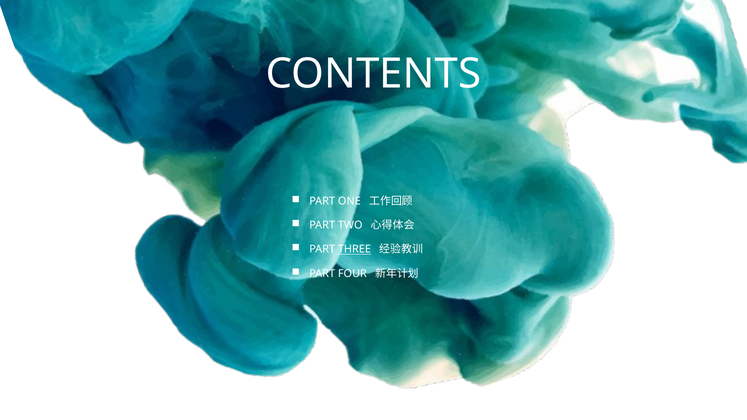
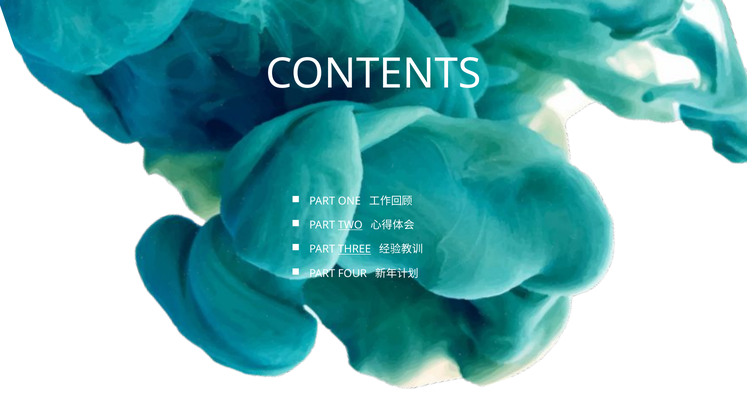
TWO underline: none -> present
